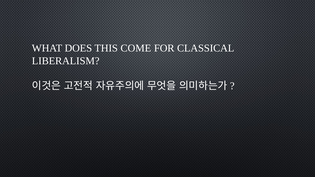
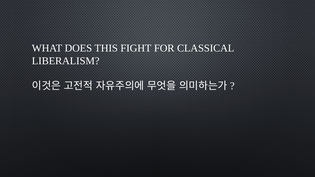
COME: COME -> FIGHT
